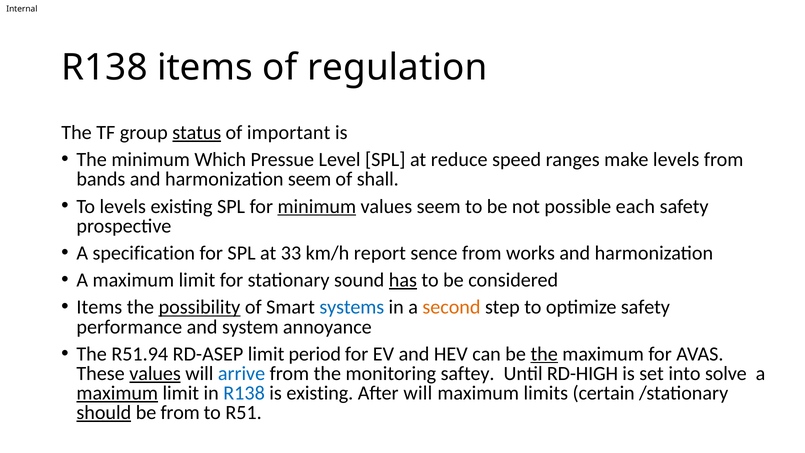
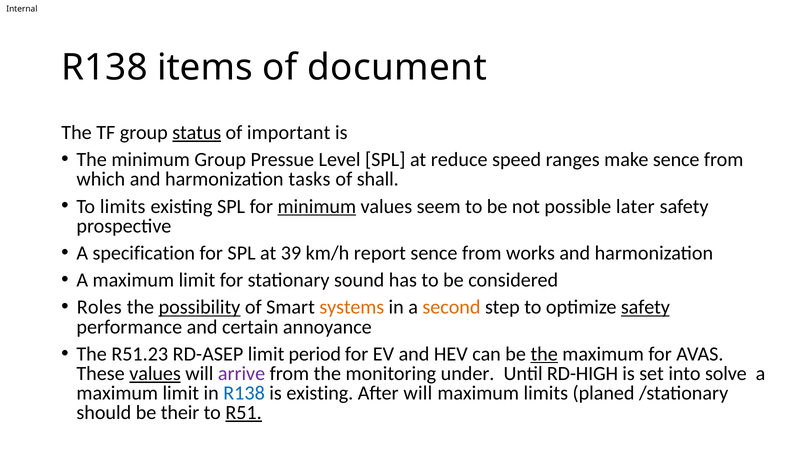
regulation: regulation -> document
minimum Which: Which -> Group
make levels: levels -> sence
bands: bands -> which
harmonization seem: seem -> tasks
To levels: levels -> limits
each: each -> later
33: 33 -> 39
has underline: present -> none
Items at (99, 307): Items -> Roles
systems colour: blue -> orange
safety at (645, 307) underline: none -> present
system: system -> certain
R51.94: R51.94 -> R51.23
arrive colour: blue -> purple
saftey: saftey -> under
maximum at (117, 393) underline: present -> none
certain: certain -> planed
should underline: present -> none
be from: from -> their
R51 underline: none -> present
